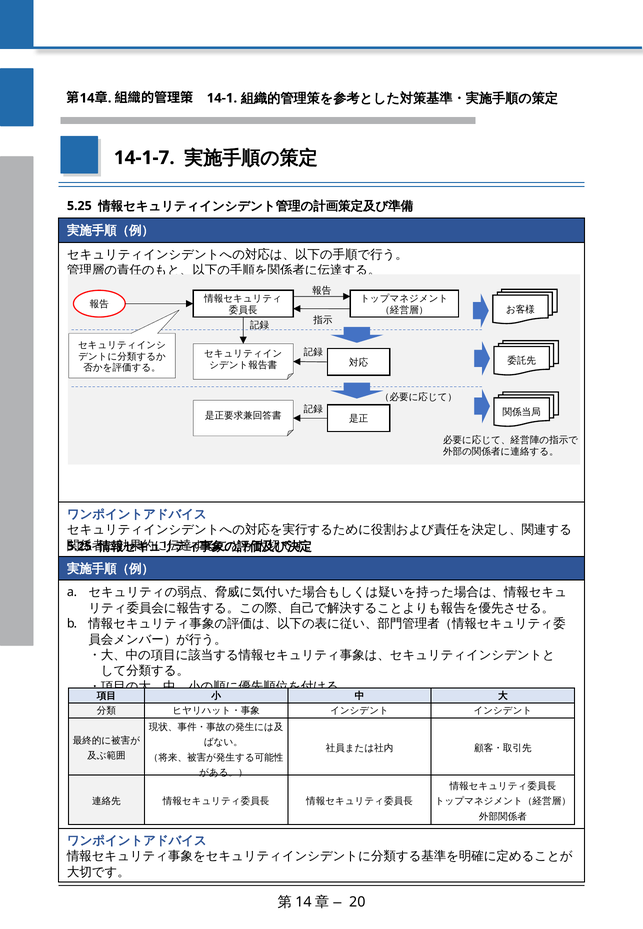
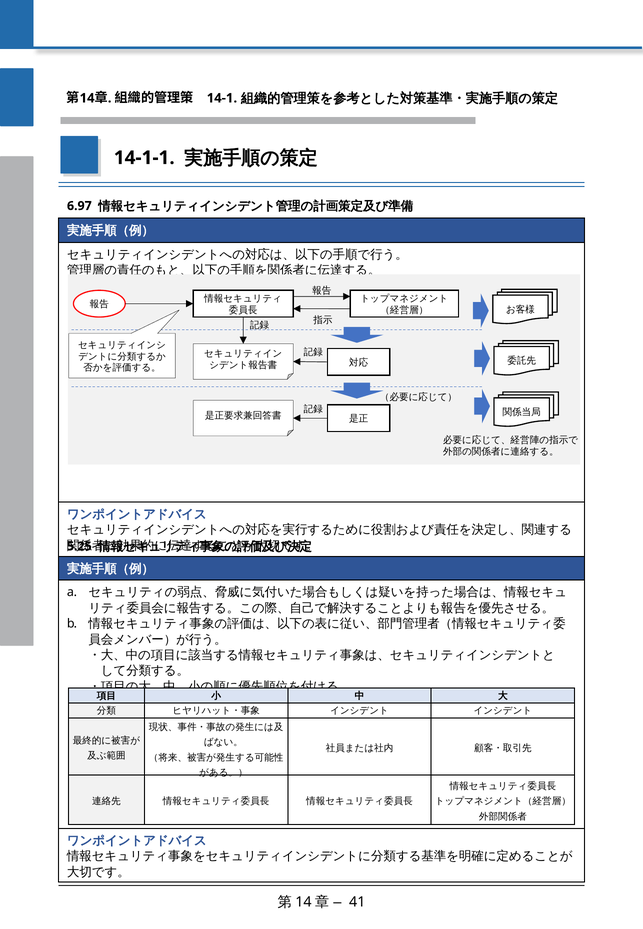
14-1-7: 14-1-7 -> 14-1-1
5.25 at (79, 206): 5.25 -> 6.97
20: 20 -> 41
